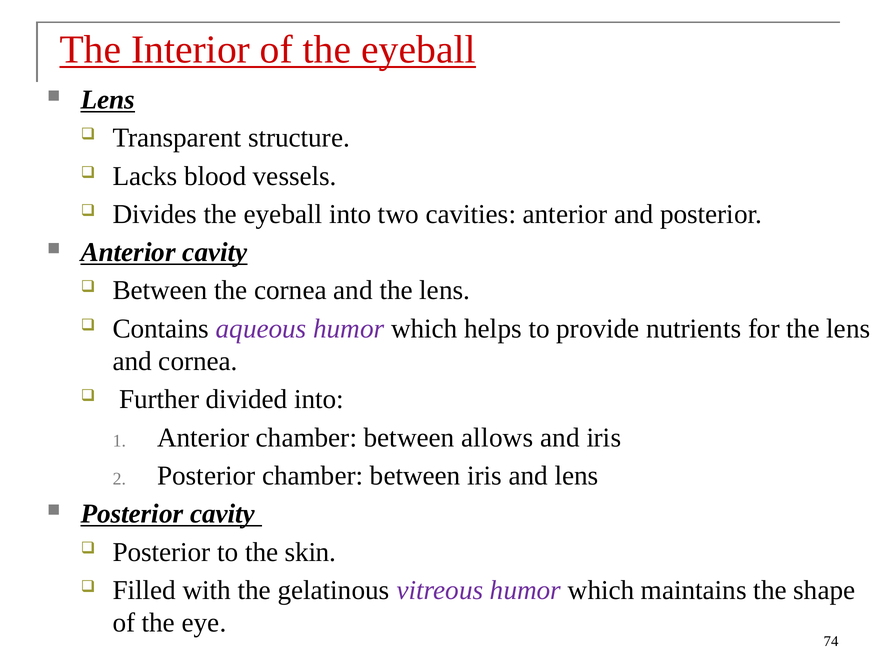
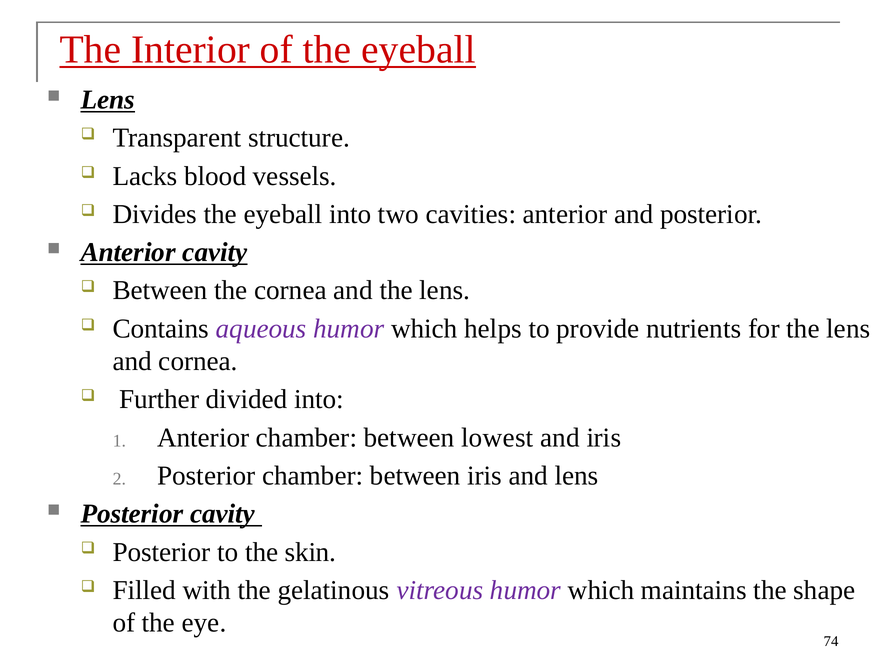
allows: allows -> lowest
